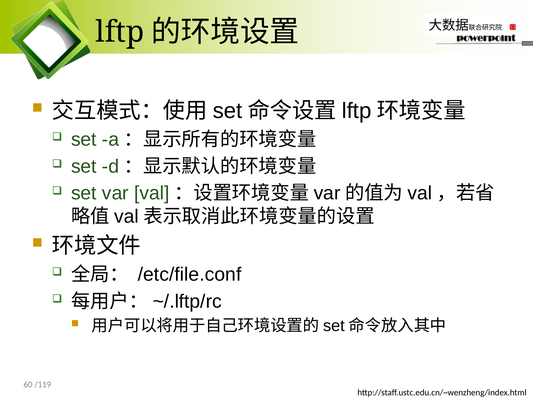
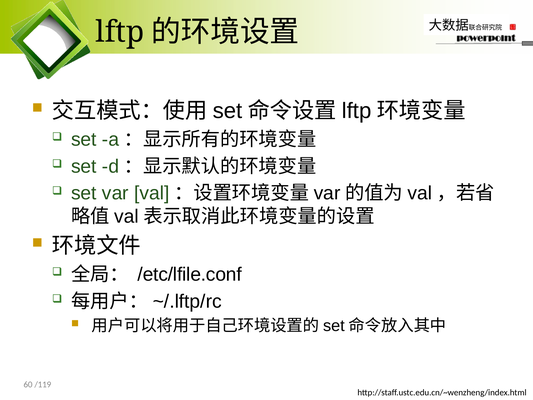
/etc/file.conf: /etc/file.conf -> /etc/lfile.conf
